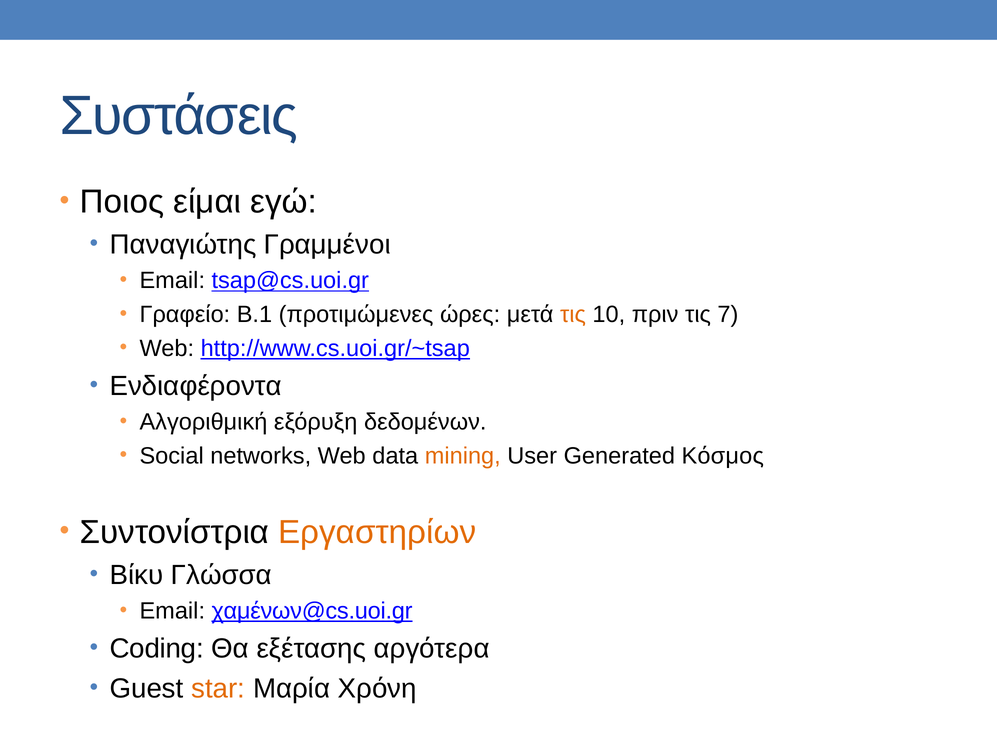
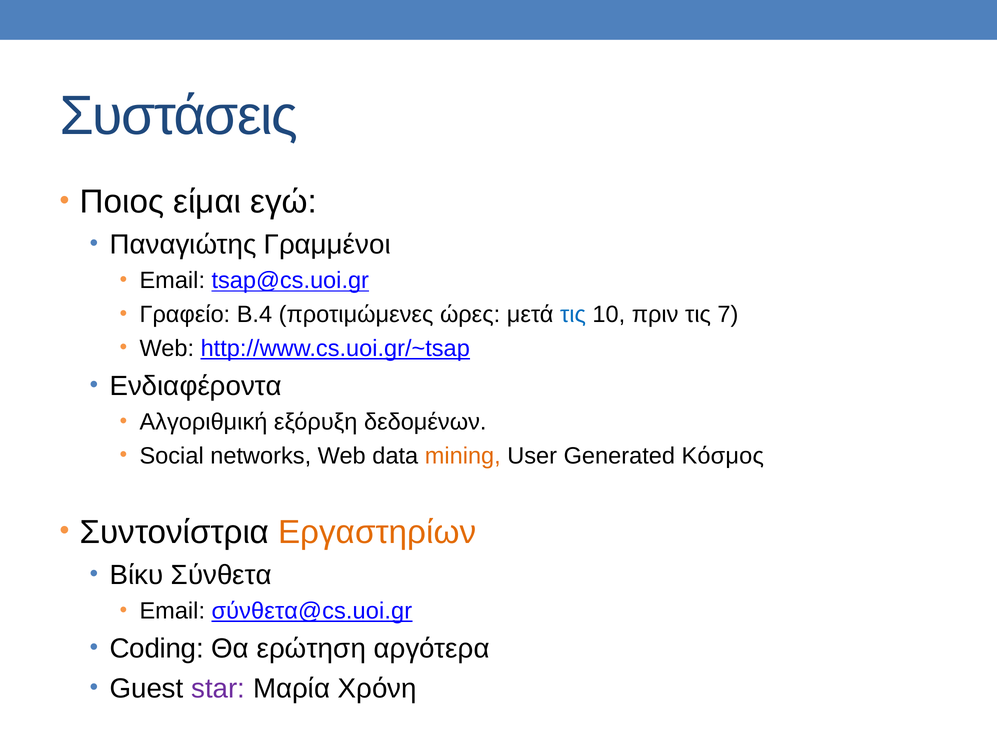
Β.1: Β.1 -> Β.4
τις at (573, 314) colour: orange -> blue
Γλώσσα: Γλώσσα -> Σύνθετα
χαμένων@cs.uoi.gr: χαμένων@cs.uoi.gr -> σύνθετα@cs.uoi.gr
εξέτασης: εξέτασης -> ερώτηση
star colour: orange -> purple
